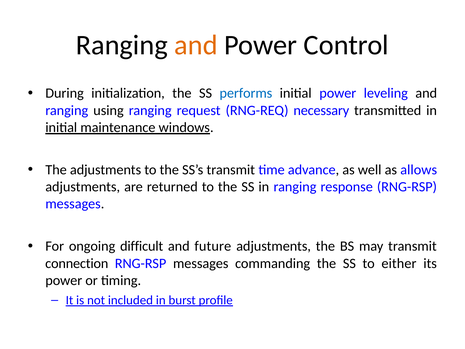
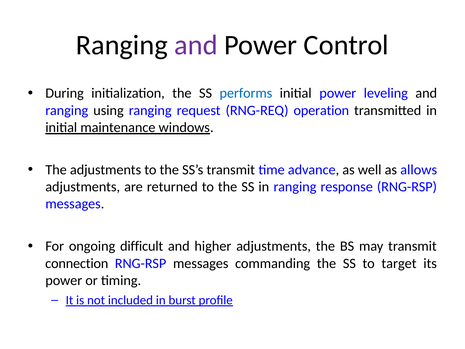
and at (196, 45) colour: orange -> purple
necessary: necessary -> operation
future: future -> higher
either: either -> target
